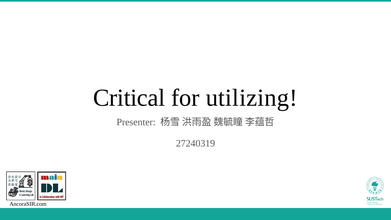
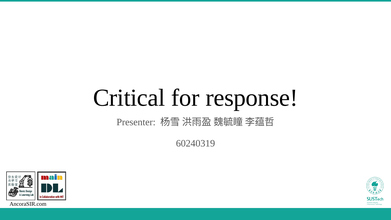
utilizing: utilizing -> response
27240319: 27240319 -> 60240319
